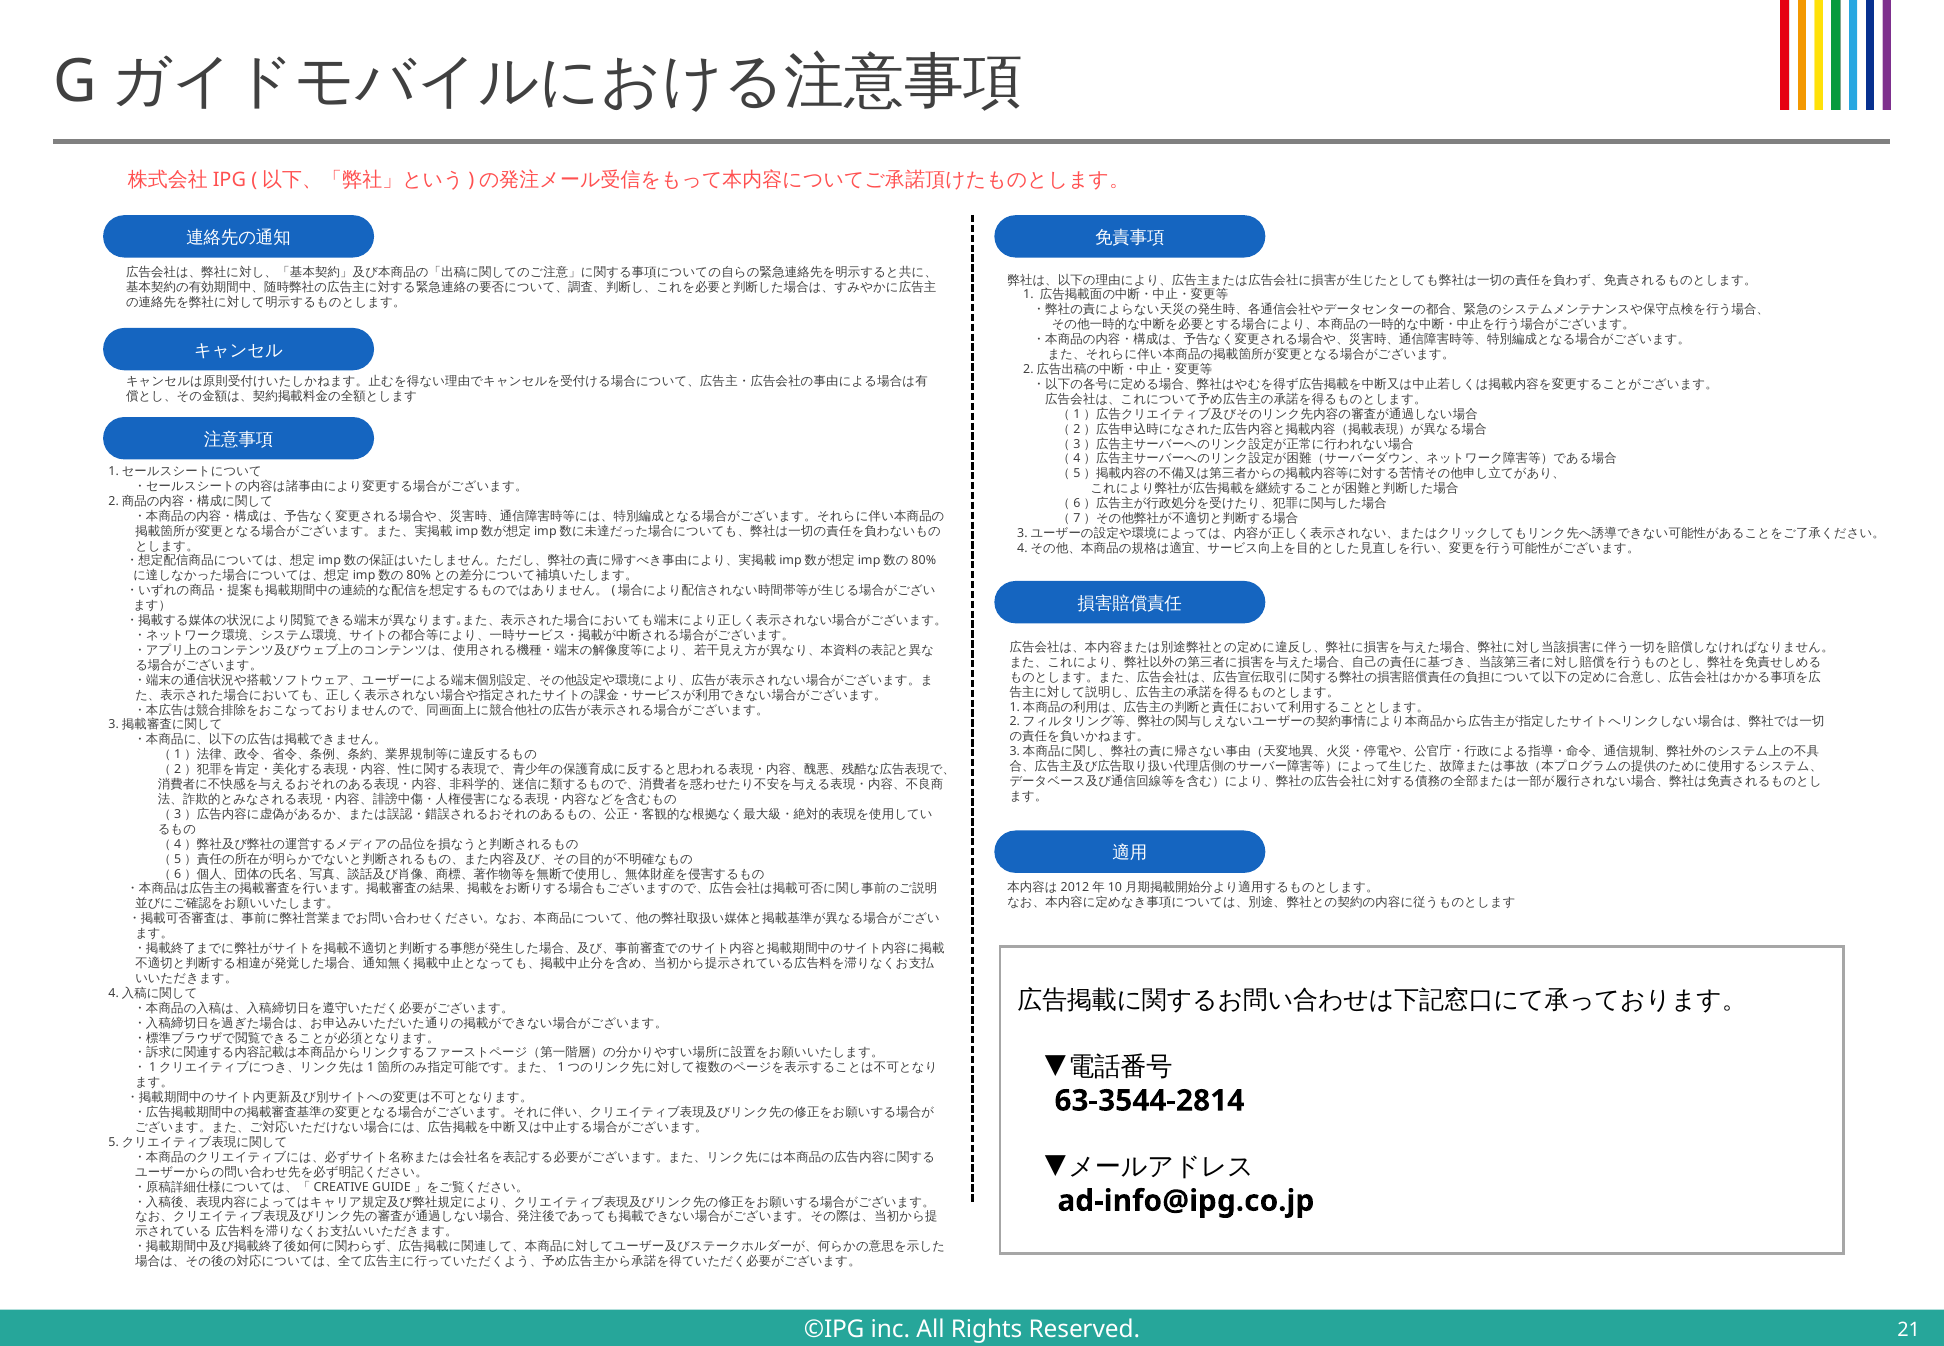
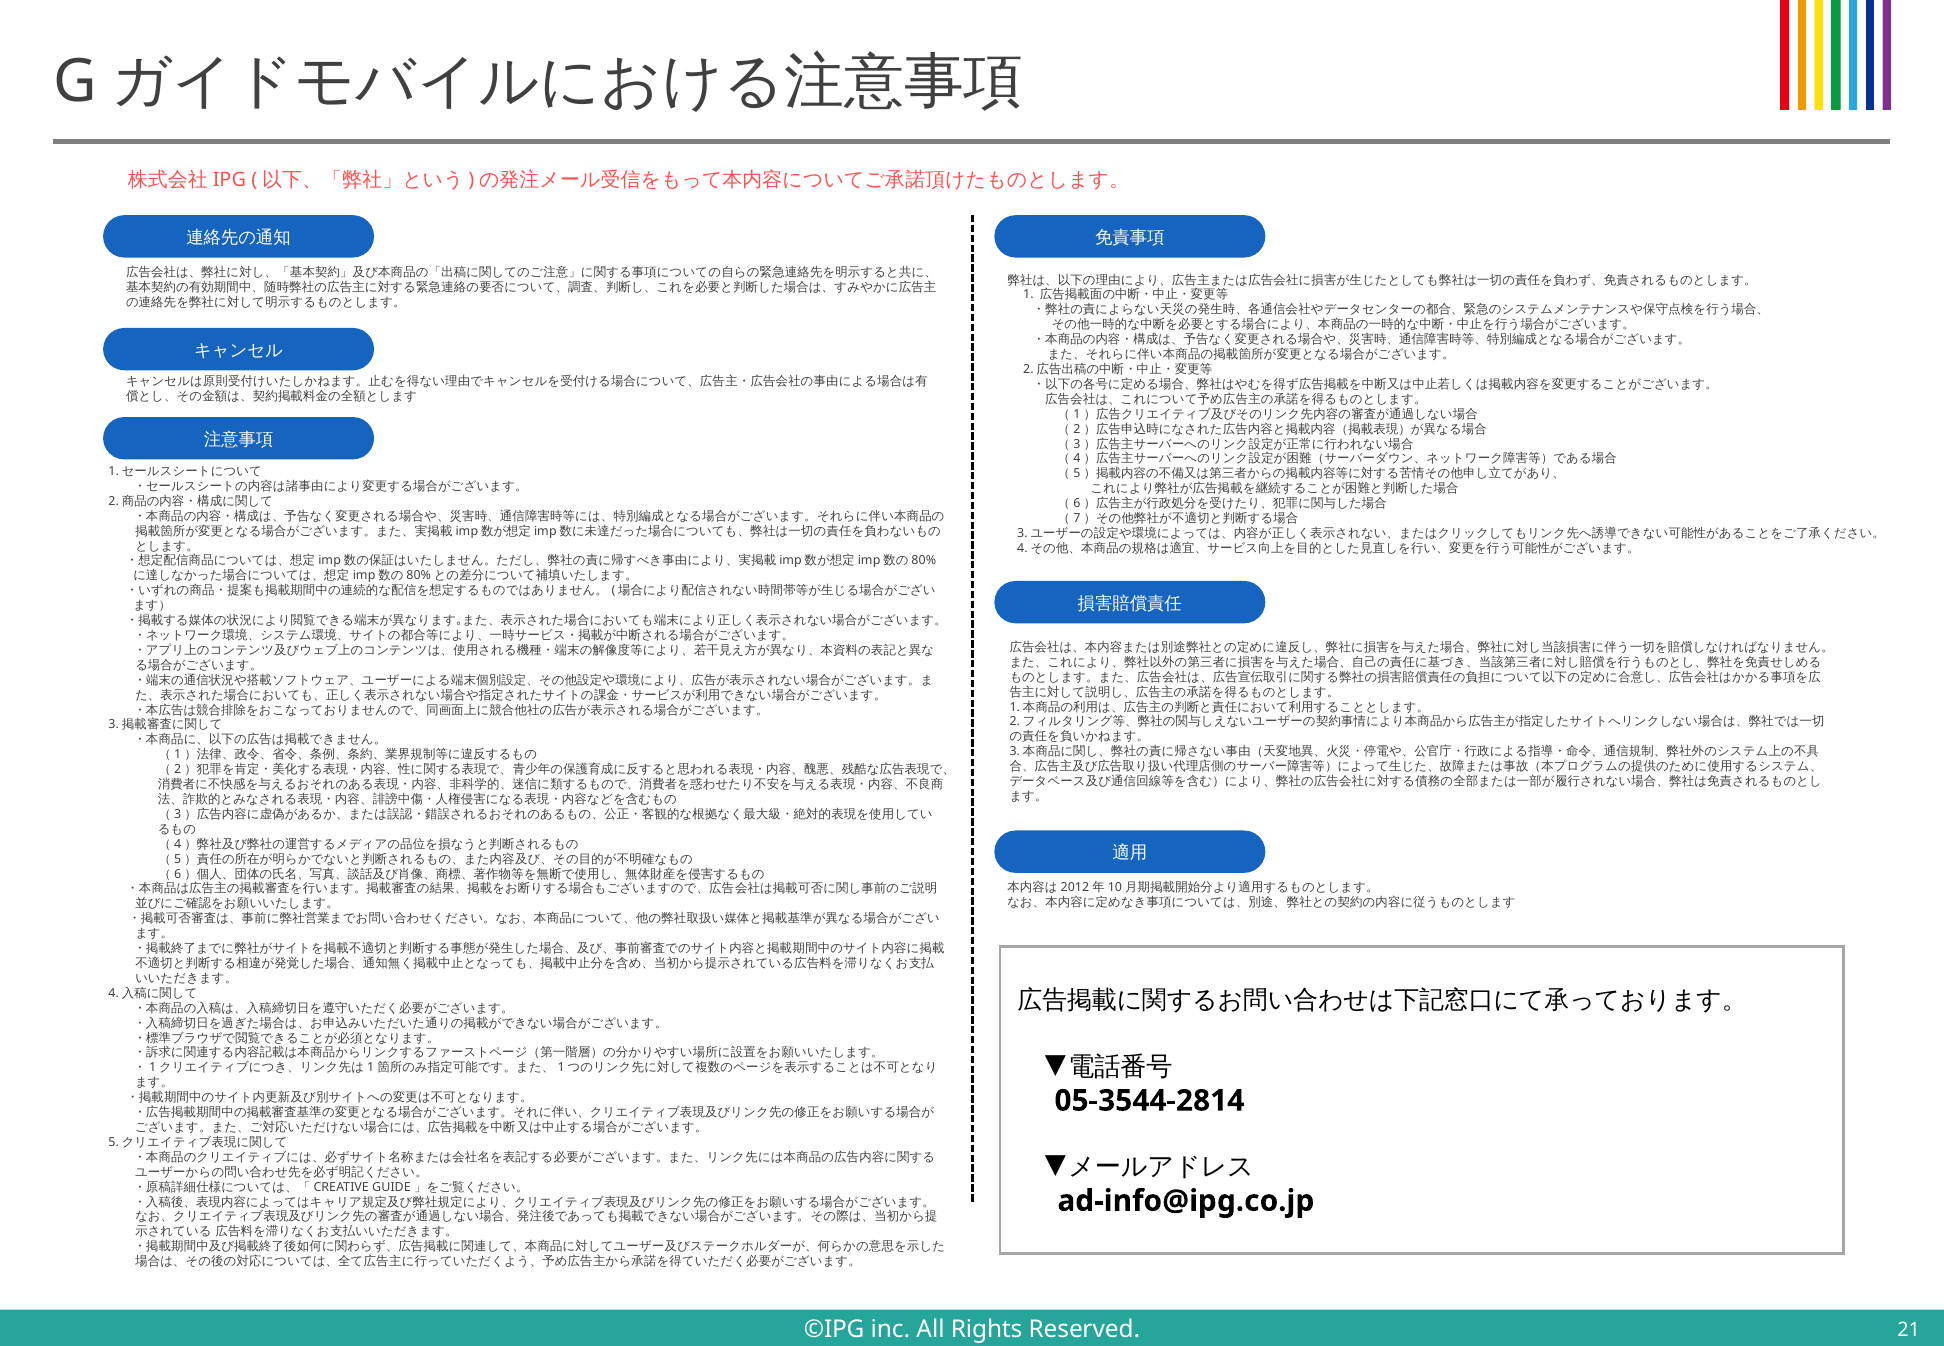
63-3544-2814: 63-3544-2814 -> 05-3544-2814
